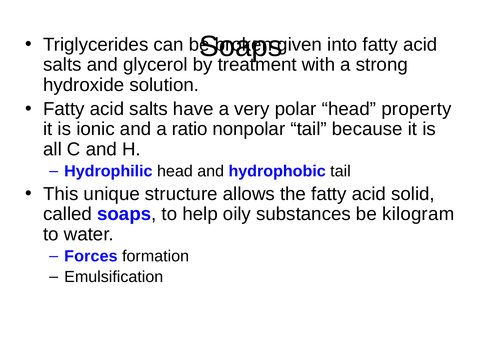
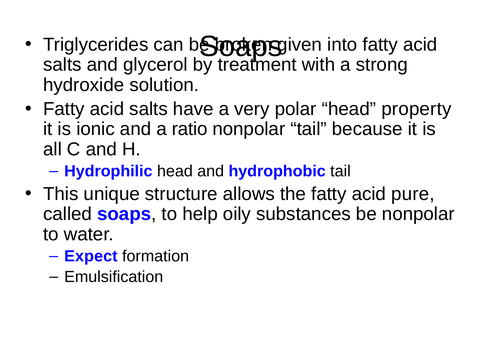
solid: solid -> pure
be kilogram: kilogram -> nonpolar
Forces: Forces -> Expect
